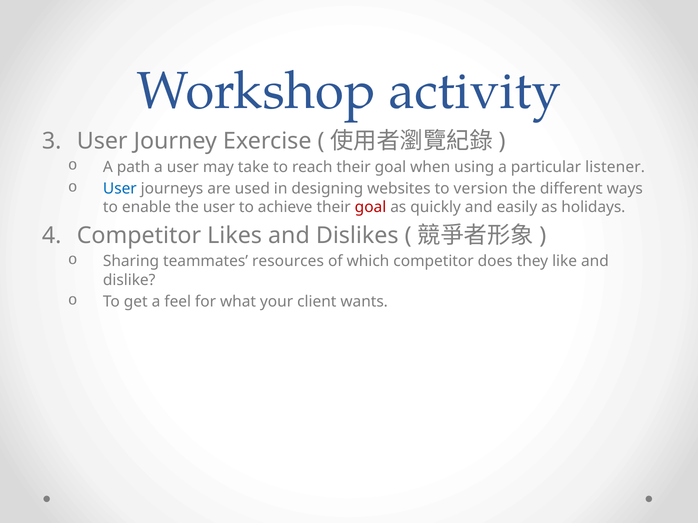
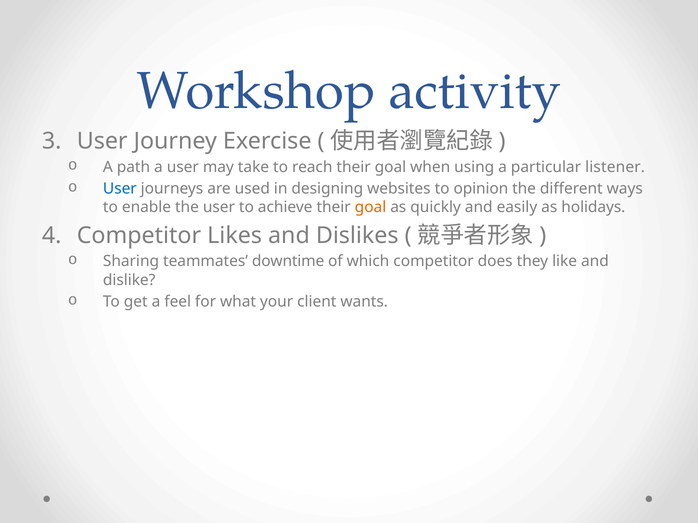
version: version -> opinion
goal at (371, 207) colour: red -> orange
resources: resources -> downtime
